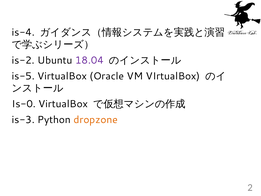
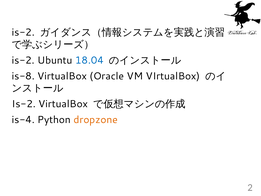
is-4 at (23, 32): is-4 -> is-2
18.04 colour: purple -> blue
is-5: is-5 -> is-8
Is-0 at (24, 104): Is-0 -> Is-2
is-3: is-3 -> is-4
